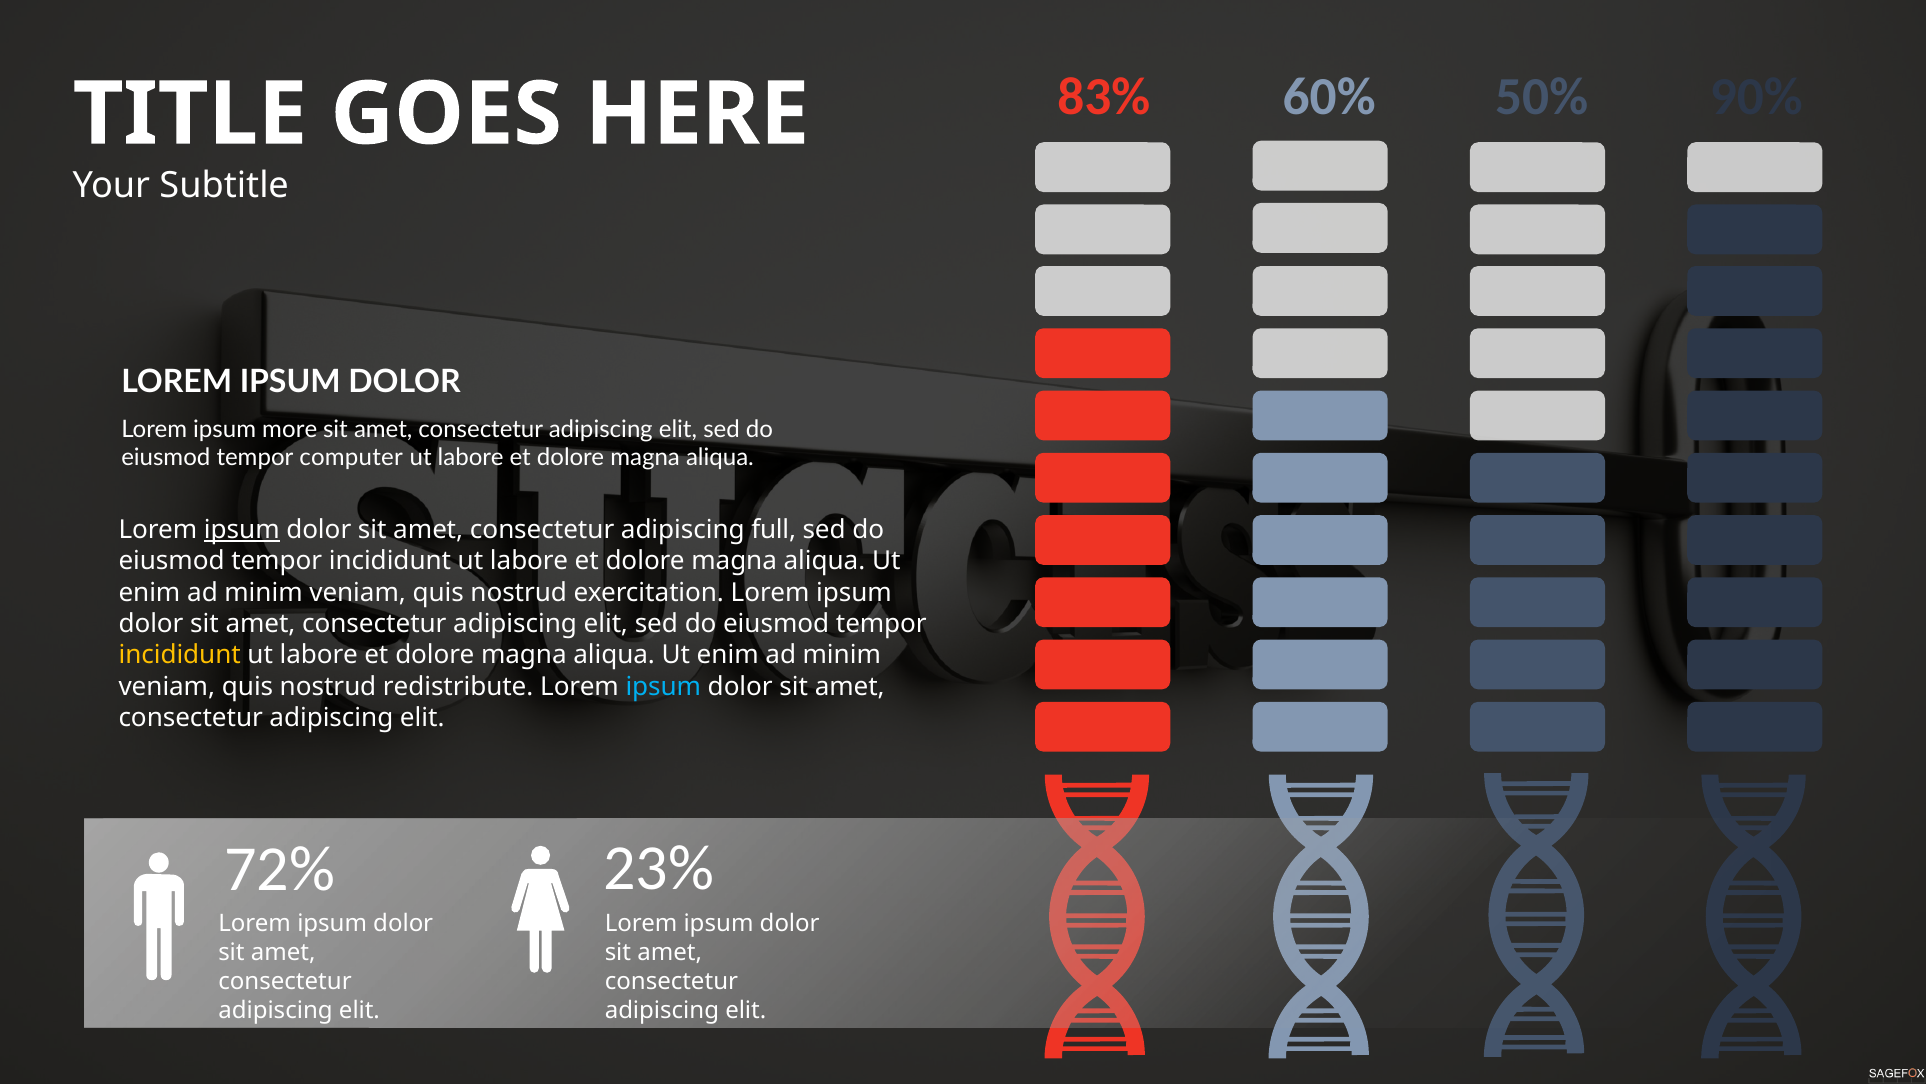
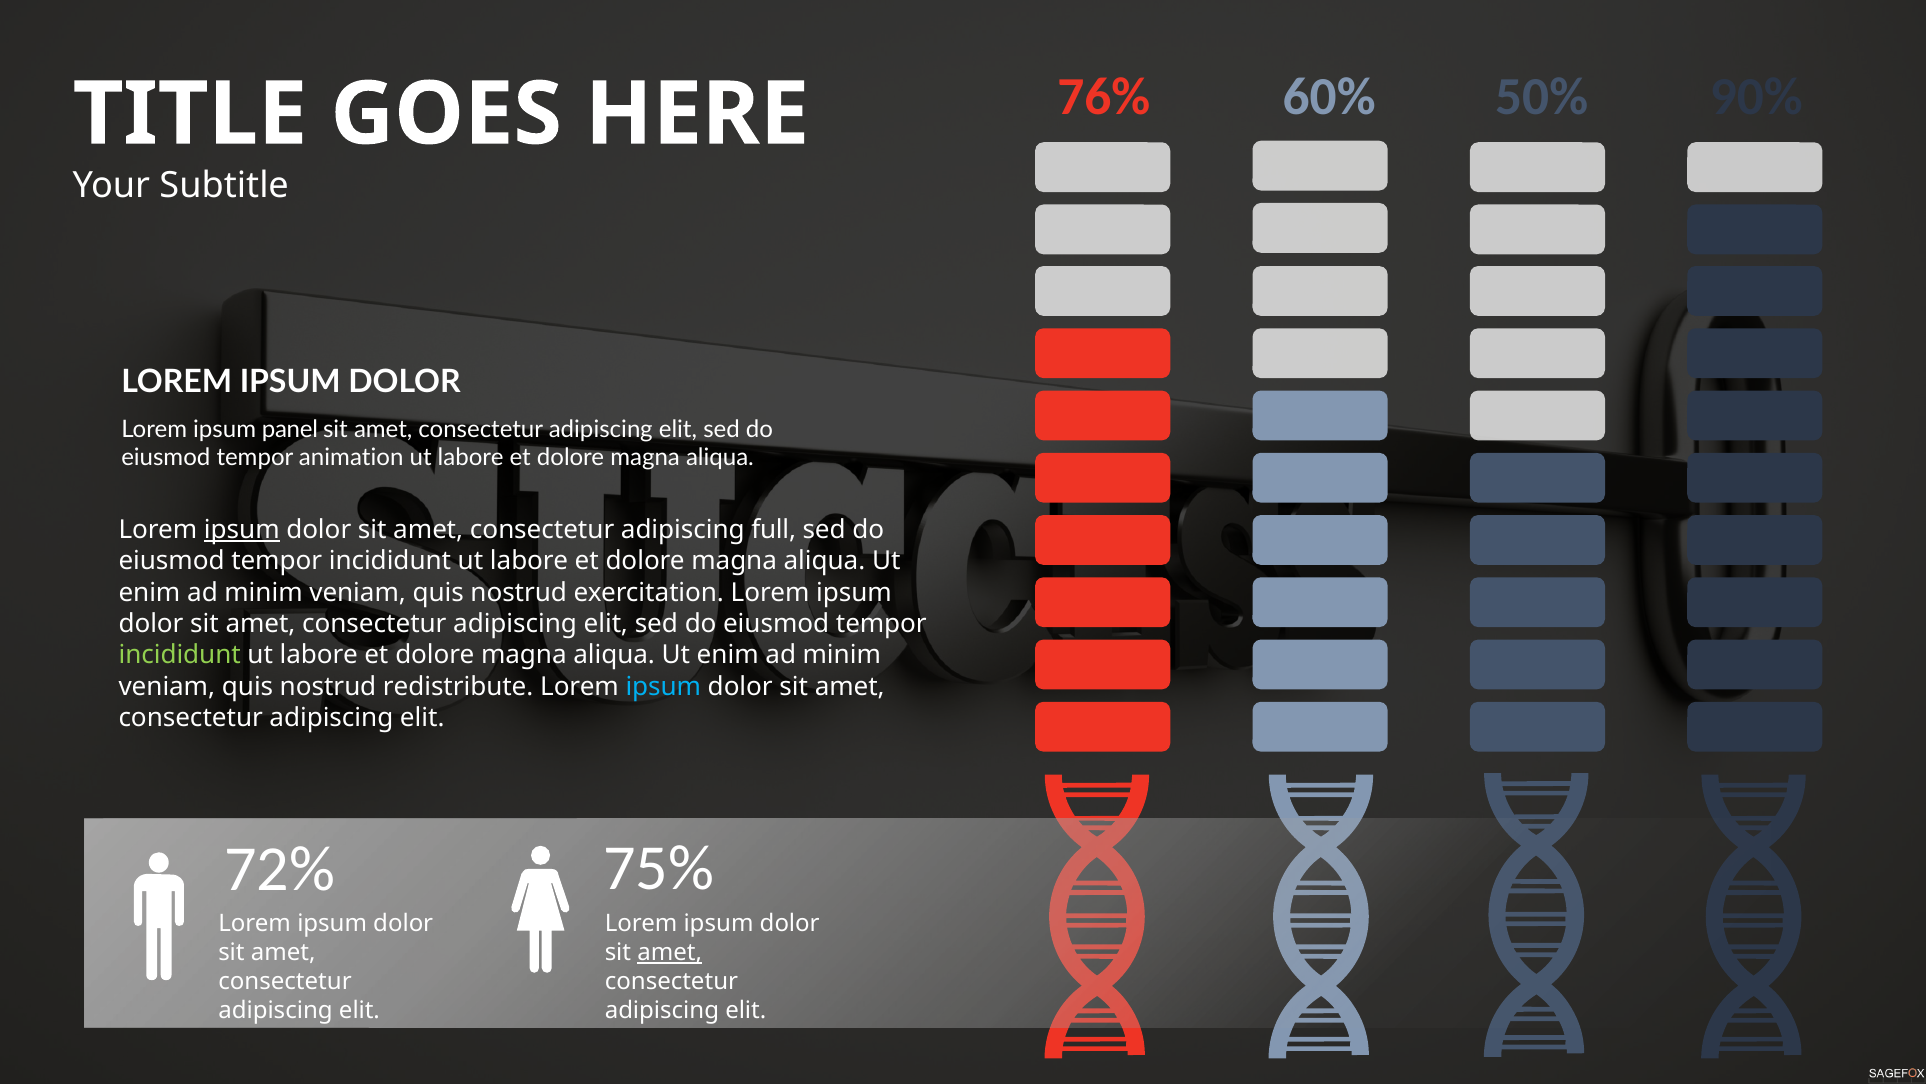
83%: 83% -> 76%
more: more -> panel
computer: computer -> animation
incididunt at (180, 655) colour: yellow -> light green
23%: 23% -> 75%
amet at (670, 952) underline: none -> present
